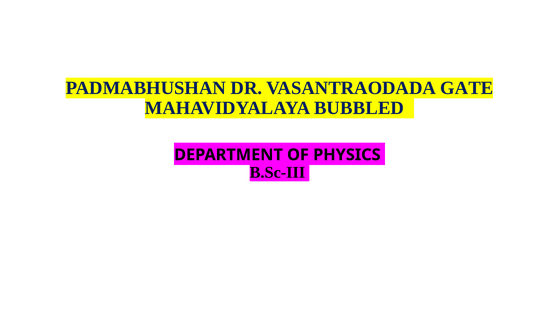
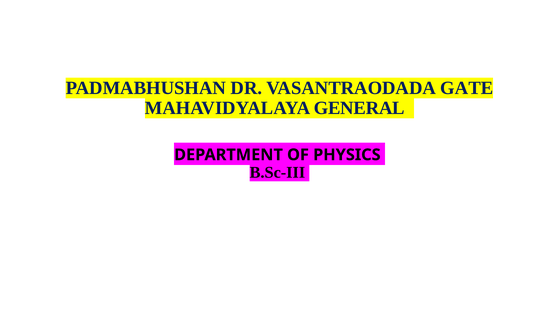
BUBBLED: BUBBLED -> GENERAL
